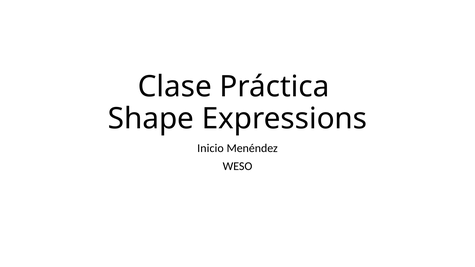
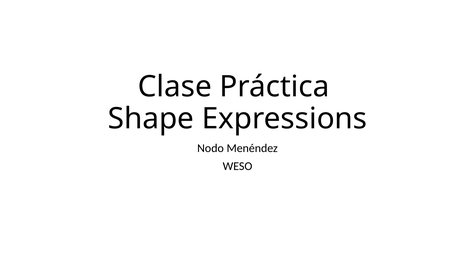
Inicio: Inicio -> Nodo
